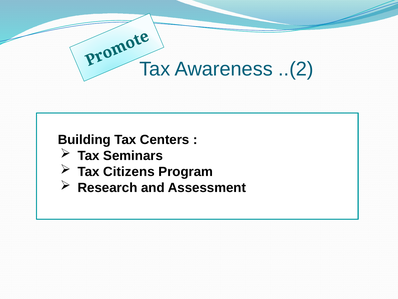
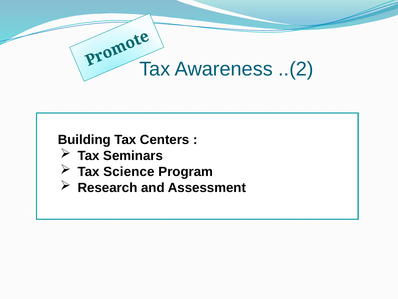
Citizens: Citizens -> Science
